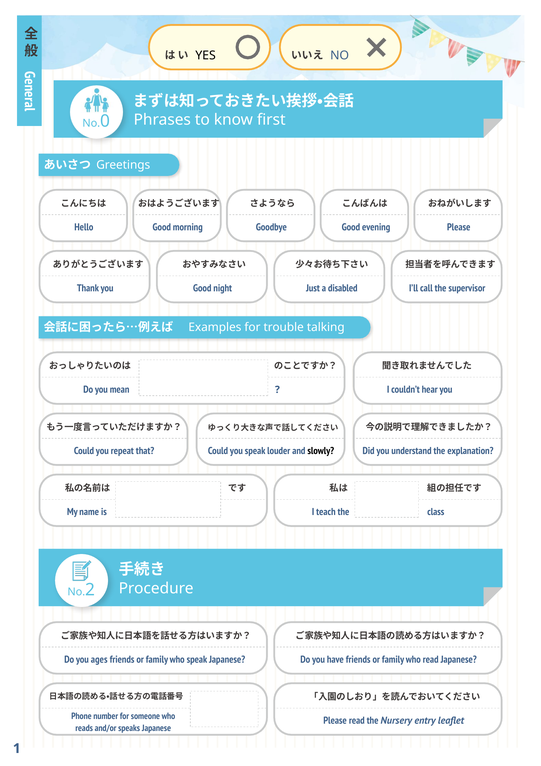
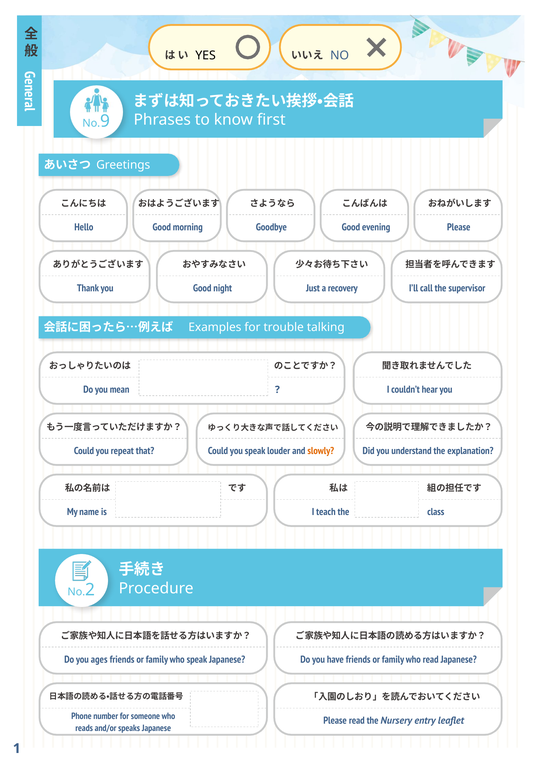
0: 0 -> 9
disabled: disabled -> recovery
slowly colour: black -> orange
